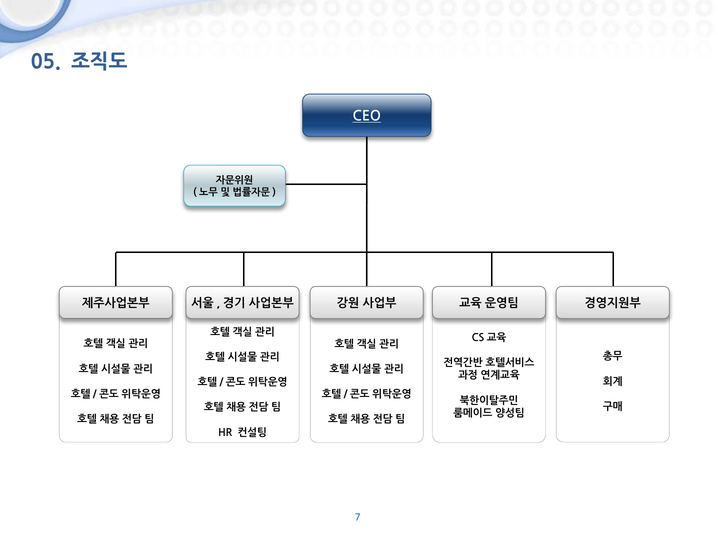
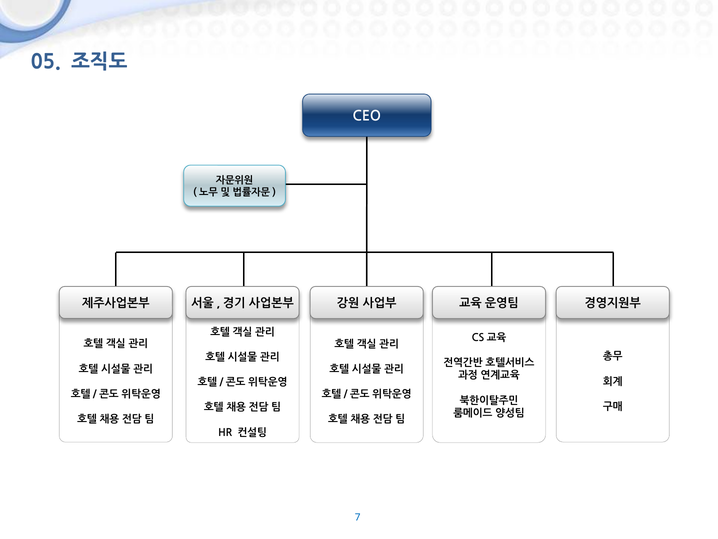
CEO underline: present -> none
